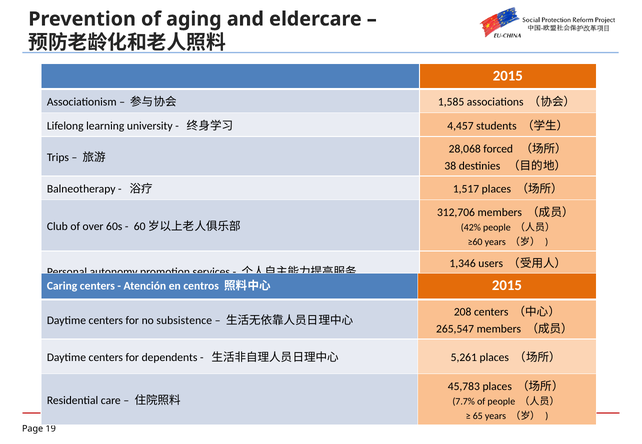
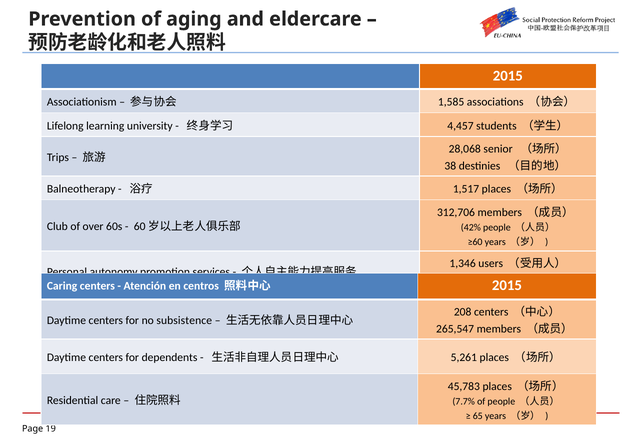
forced: forced -> senior
